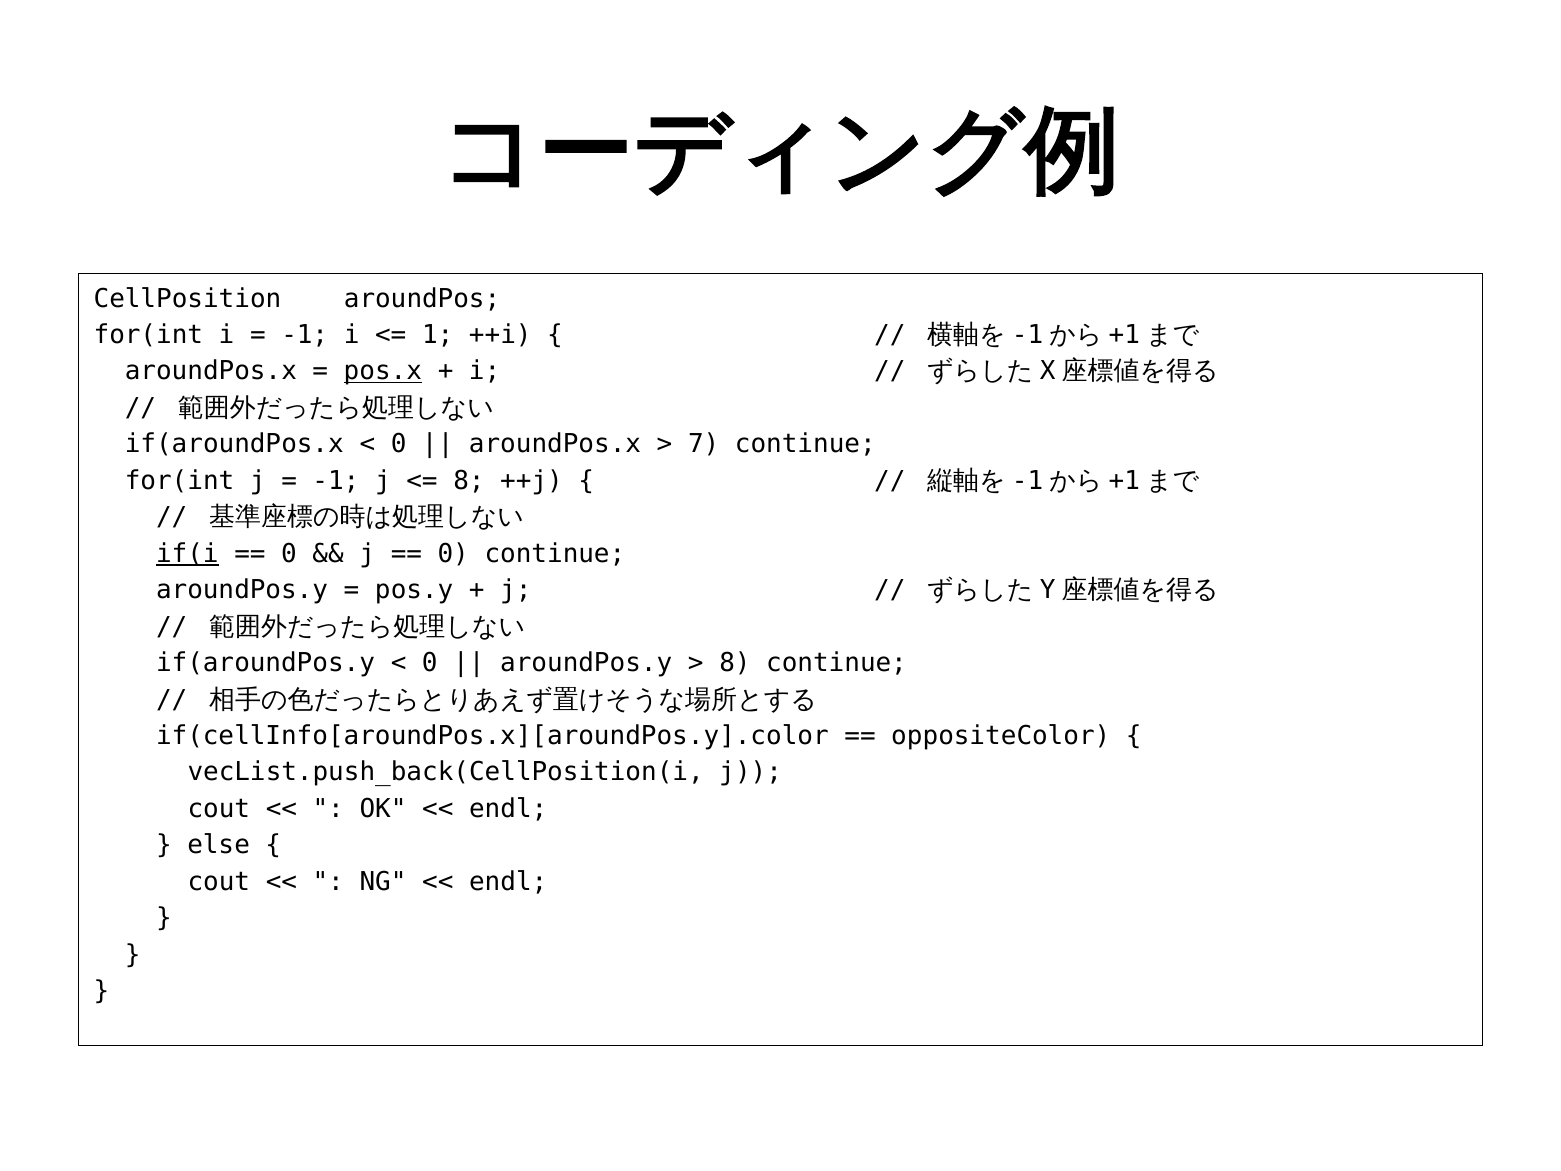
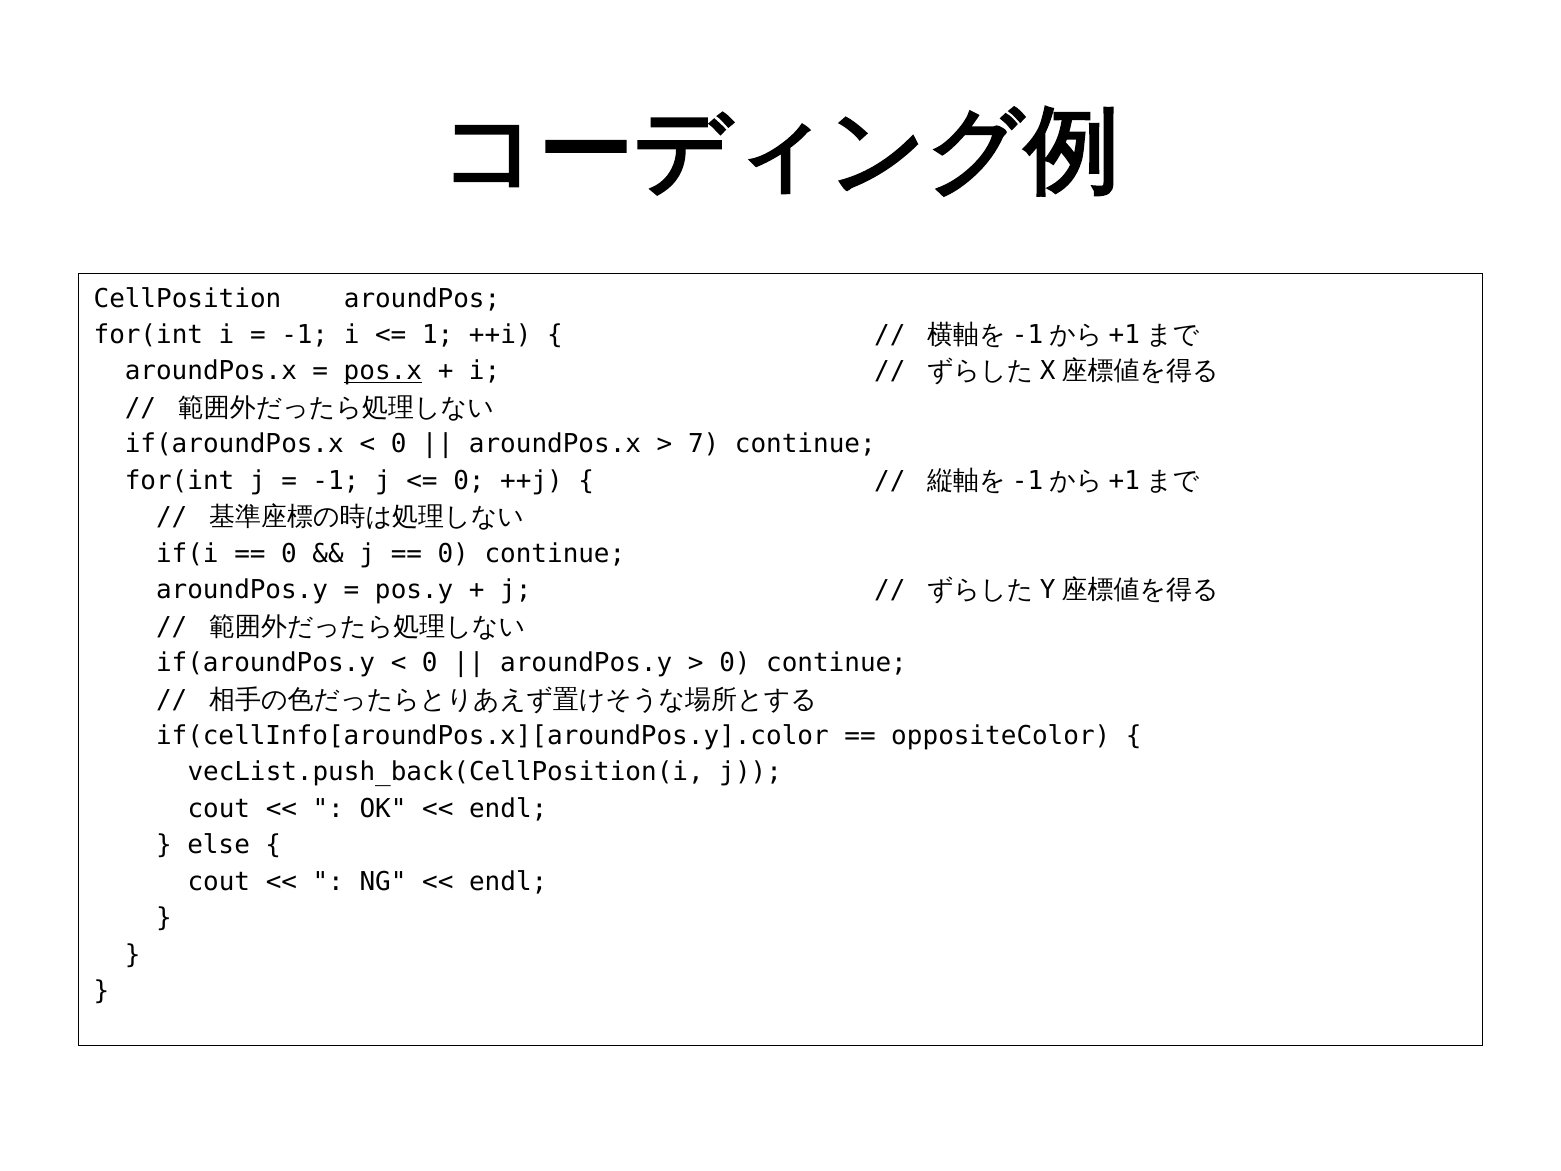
8 at (469, 481): 8 -> 0
if(i underline: present -> none
8 at (735, 663): 8 -> 0
